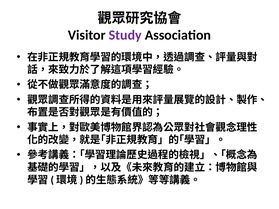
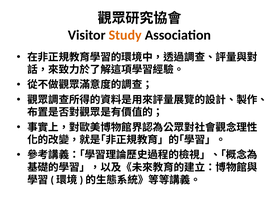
Study colour: purple -> orange
